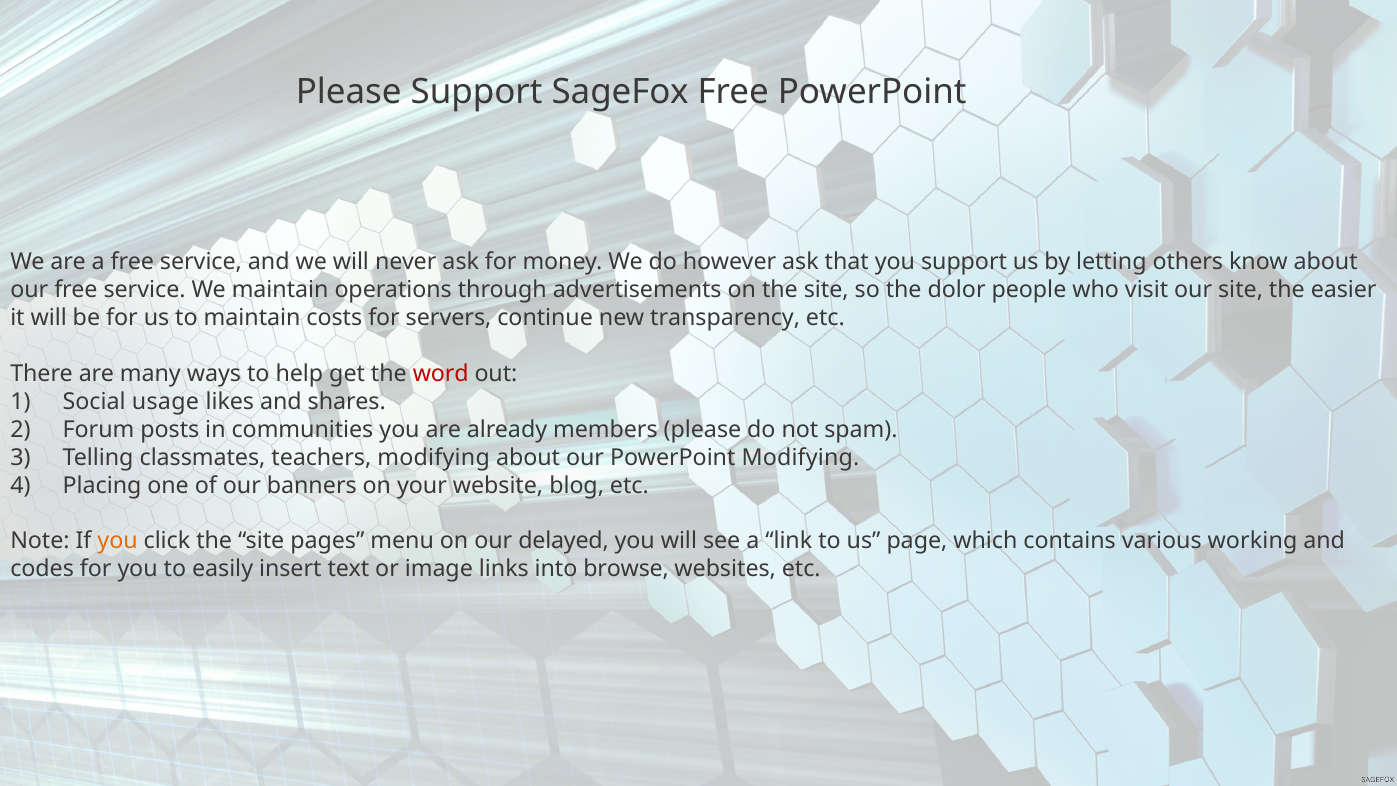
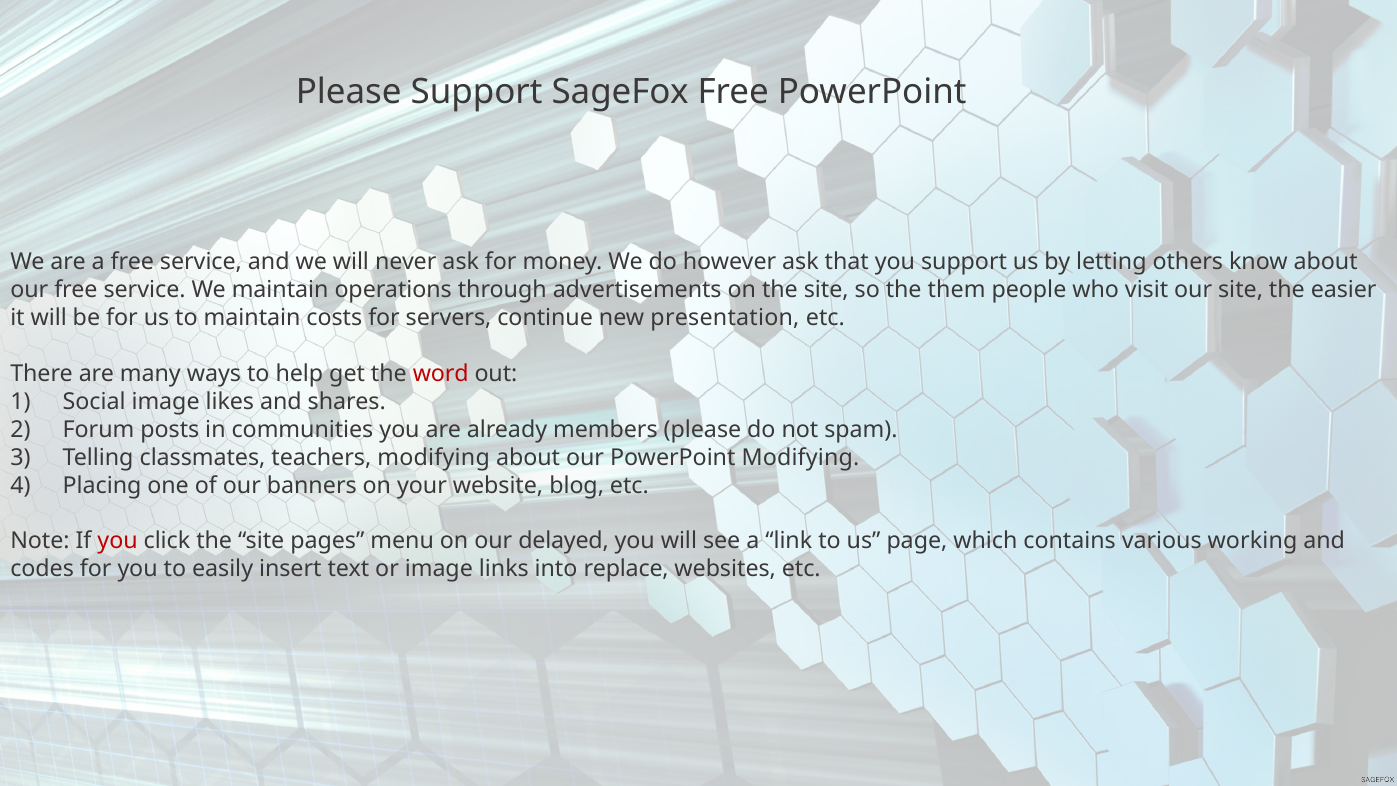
dolor: dolor -> them
transparency: transparency -> presentation
Social usage: usage -> image
you at (118, 541) colour: orange -> red
browse: browse -> replace
